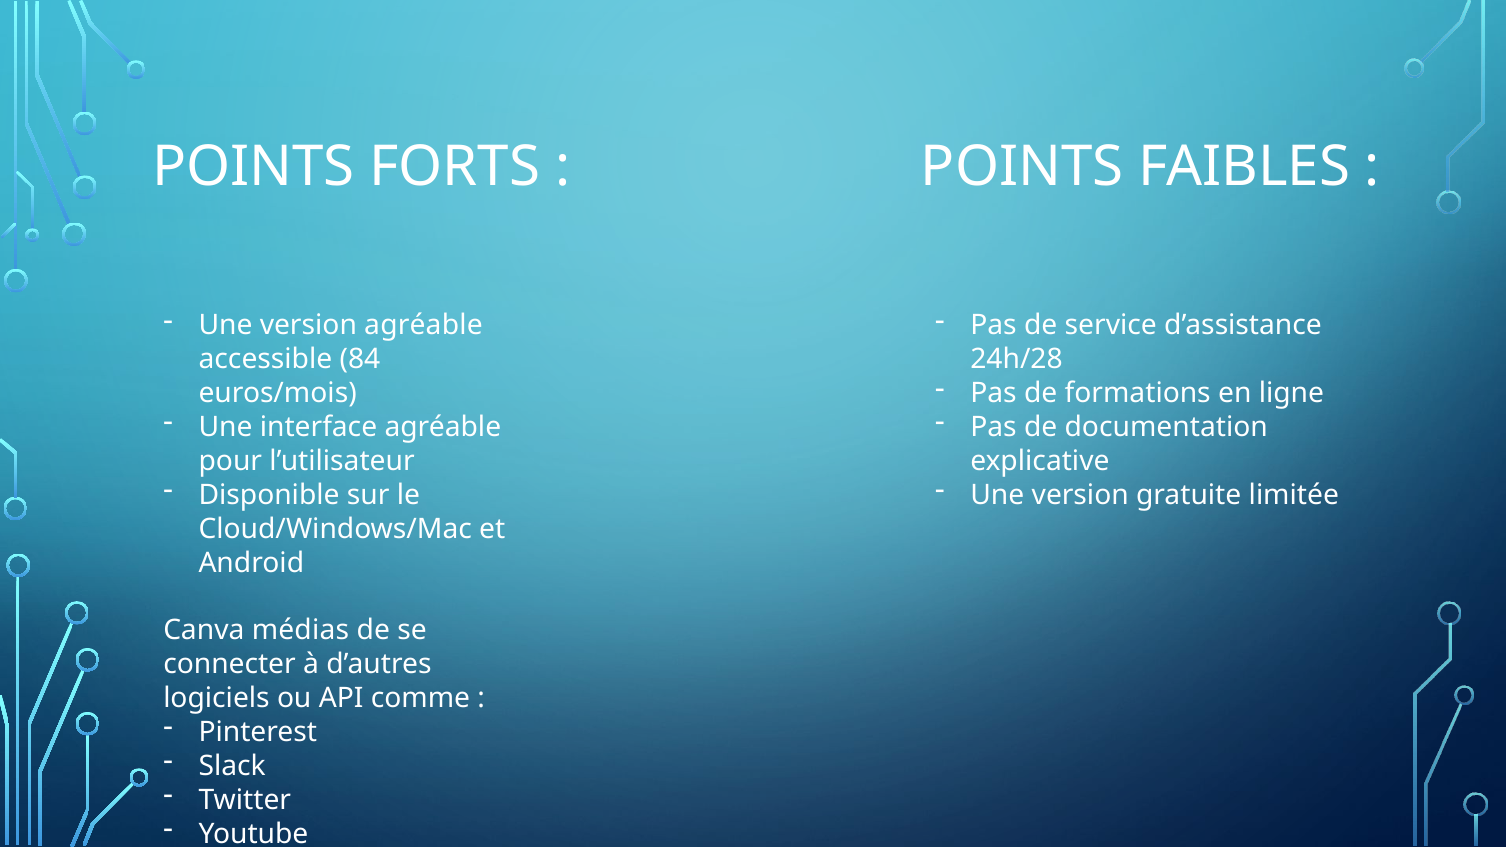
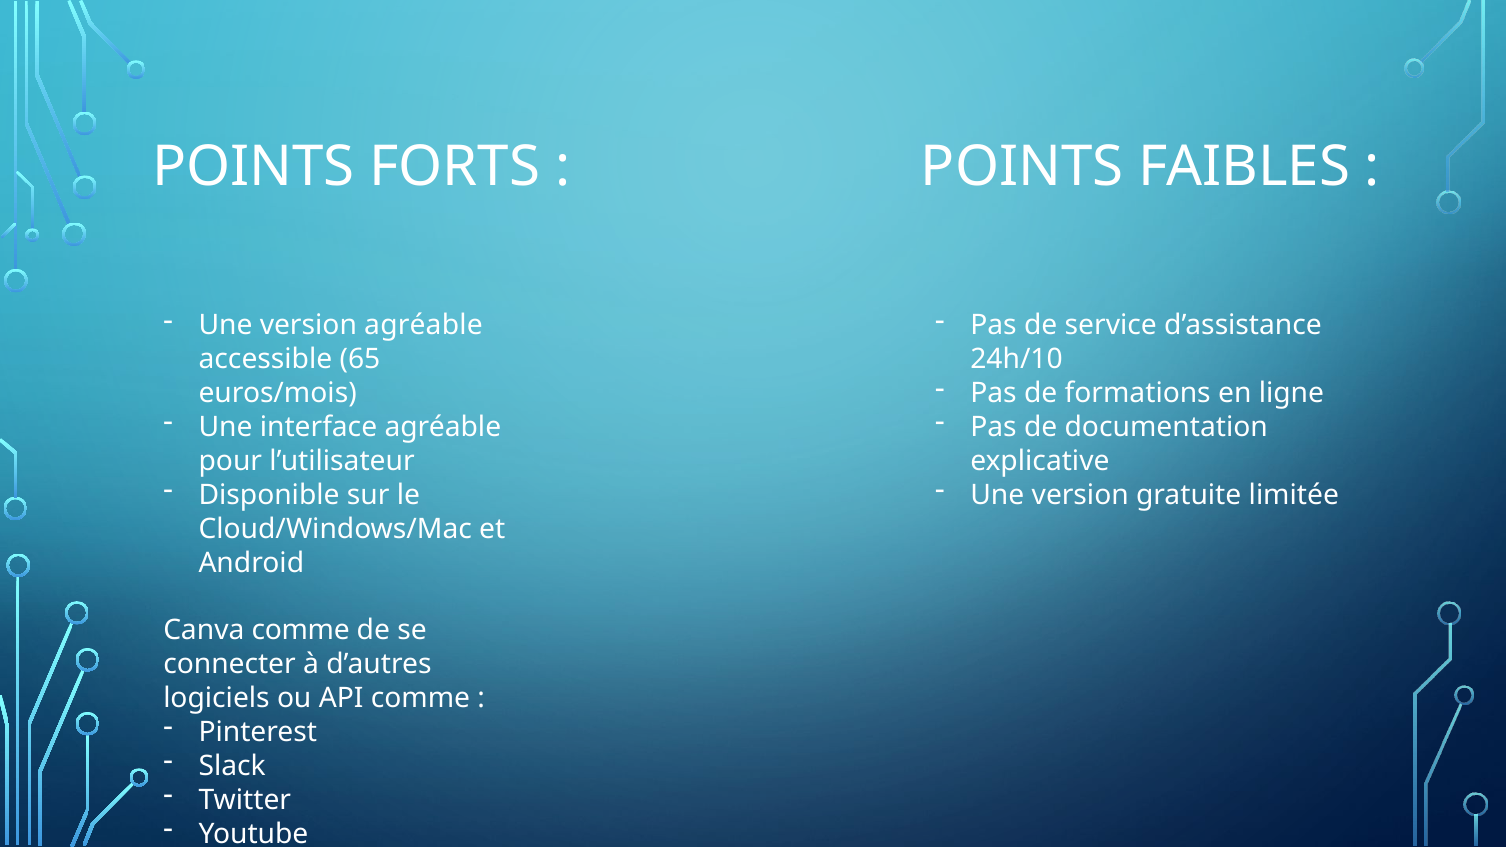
84: 84 -> 65
24h/28: 24h/28 -> 24h/10
Canva médias: médias -> comme
